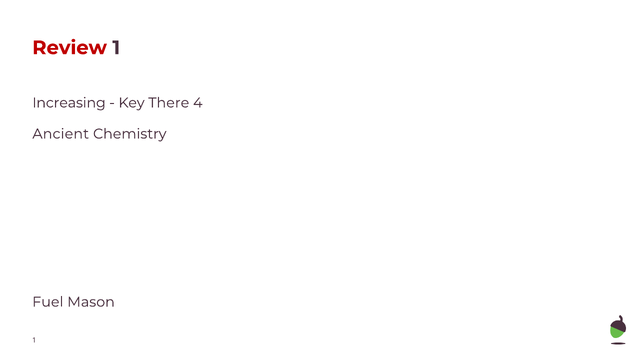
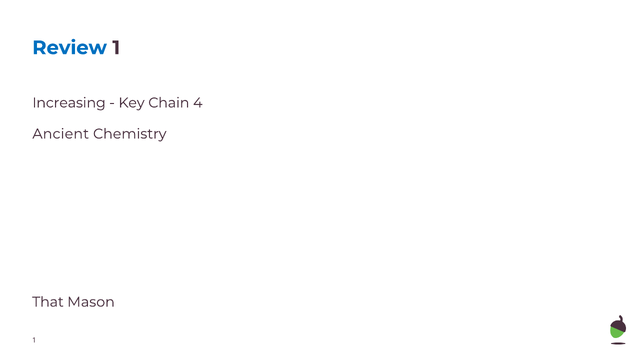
Review colour: red -> blue
There: There -> Chain
Fuel: Fuel -> That
